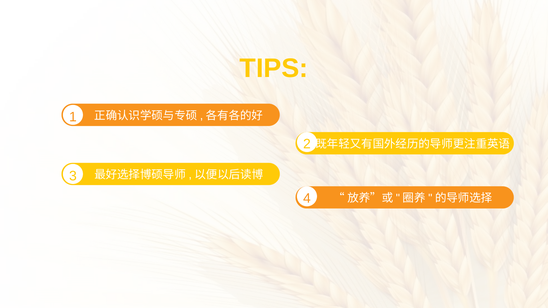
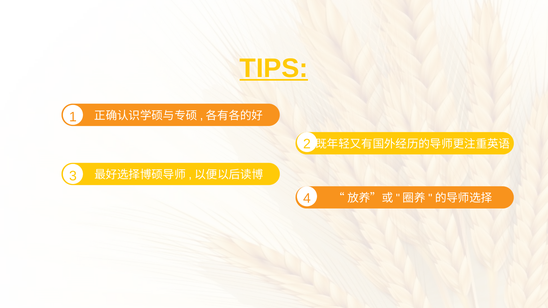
TIPS underline: none -> present
